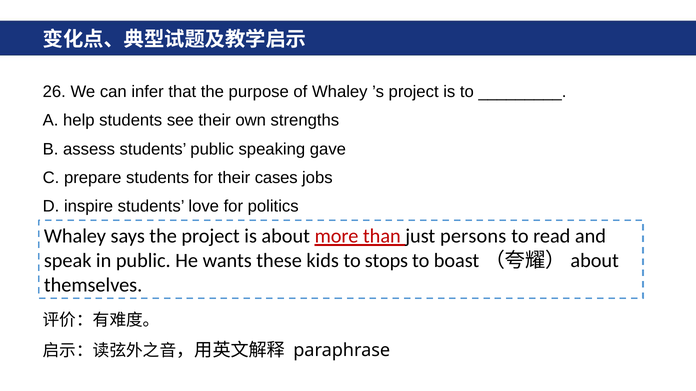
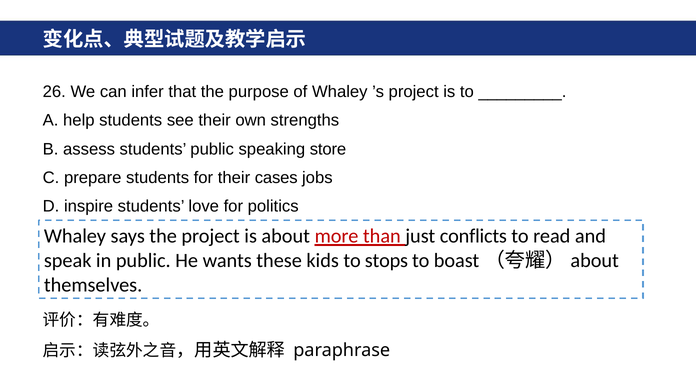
gave: gave -> store
persons: persons -> conflicts
